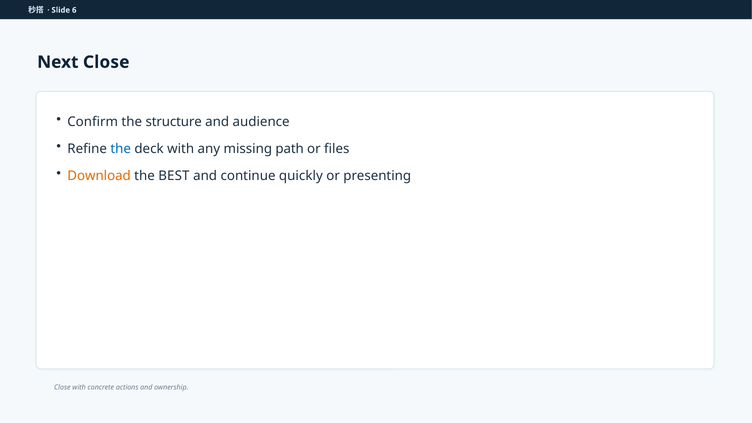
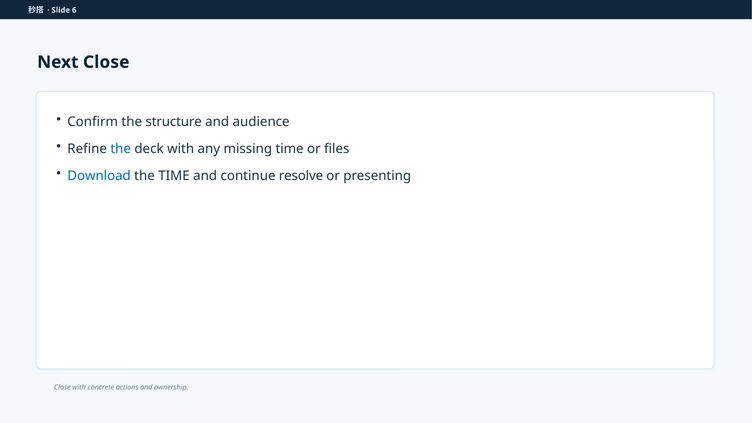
missing path: path -> time
Download colour: orange -> blue
the BEST: BEST -> TIME
quickly: quickly -> resolve
